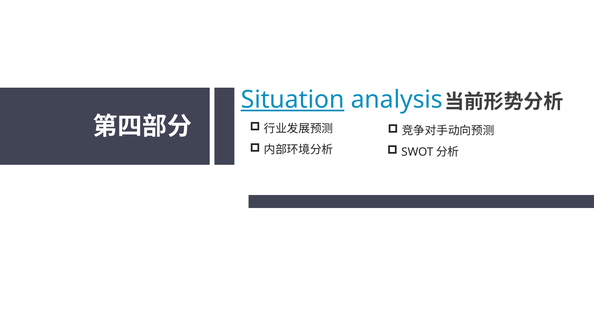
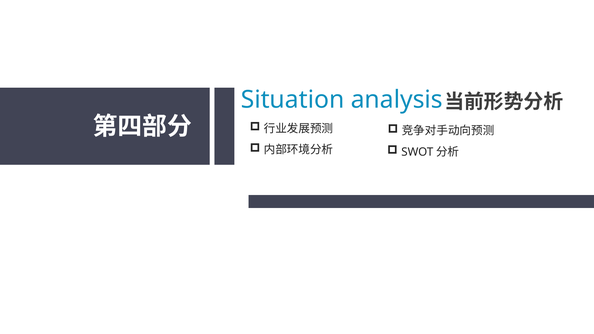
Situation underline: present -> none
